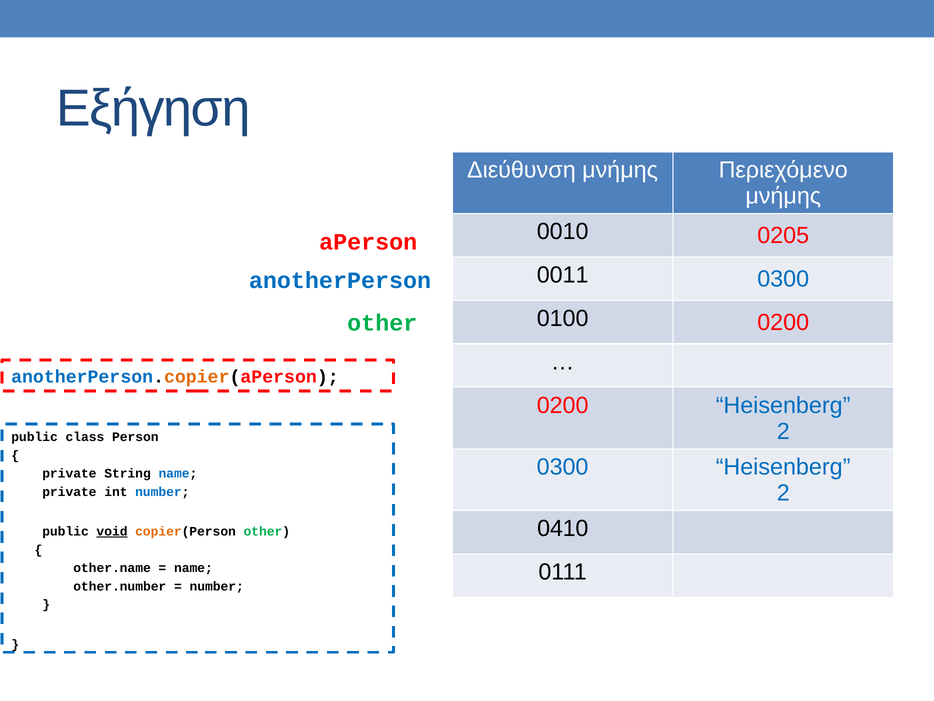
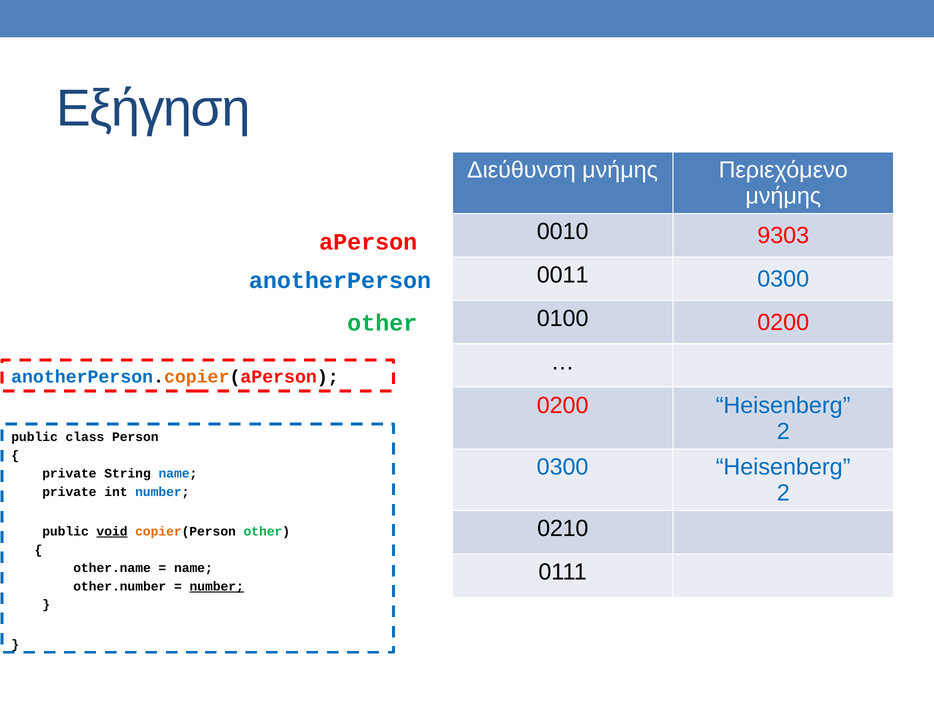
0205: 0205 -> 9303
0410: 0410 -> 0210
number at (217, 586) underline: none -> present
